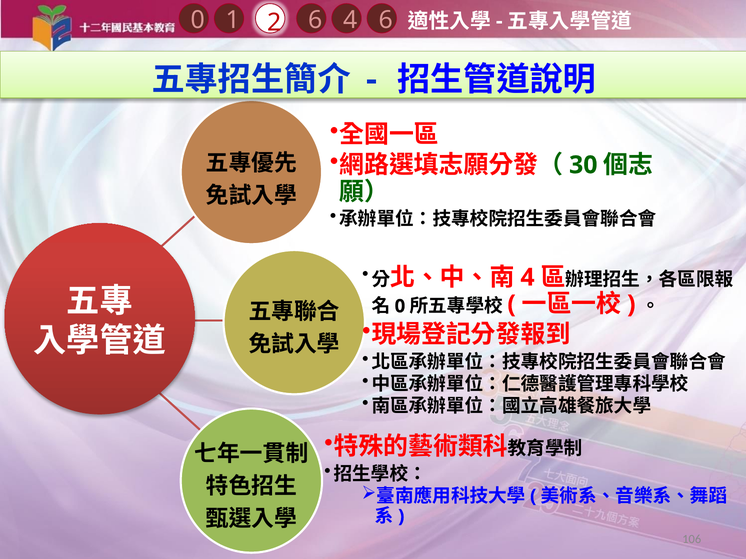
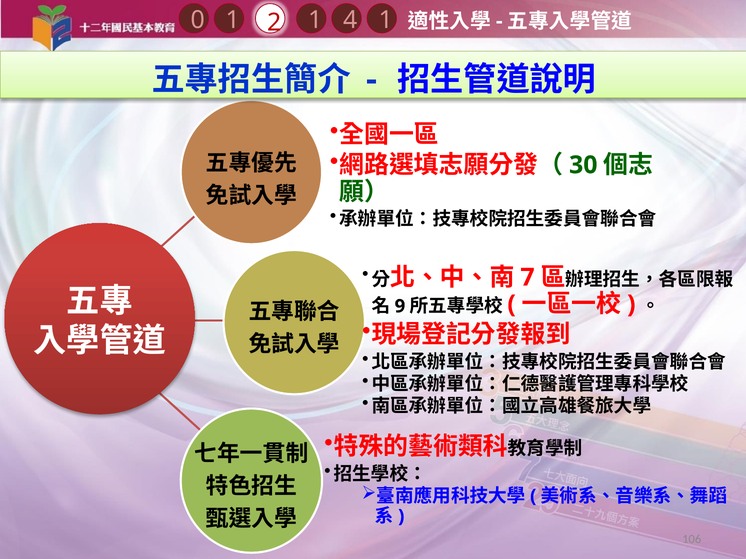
4 6: 6 -> 1
2 6: 6 -> 1
4 at (528, 278): 4 -> 7
0 at (400, 306): 0 -> 9
